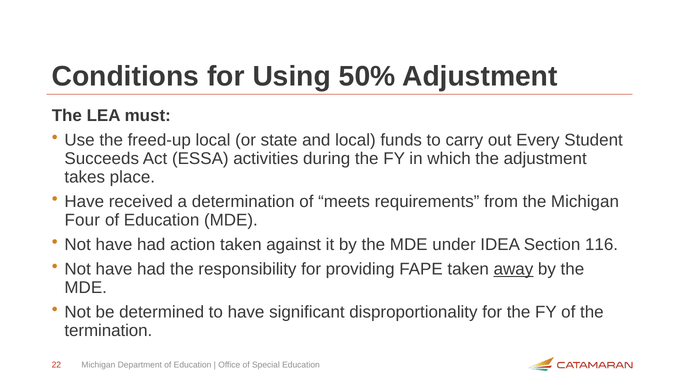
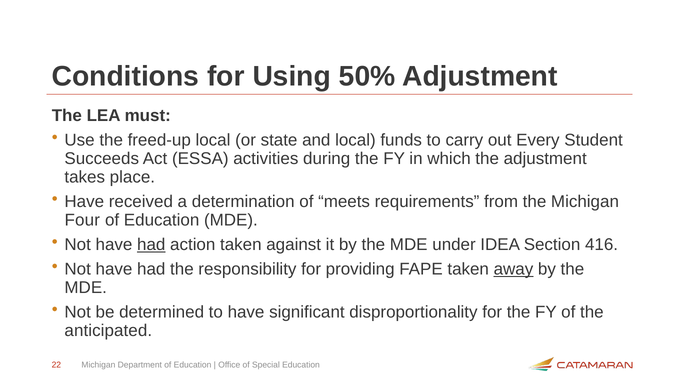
had at (151, 245) underline: none -> present
116: 116 -> 416
termination: termination -> anticipated
